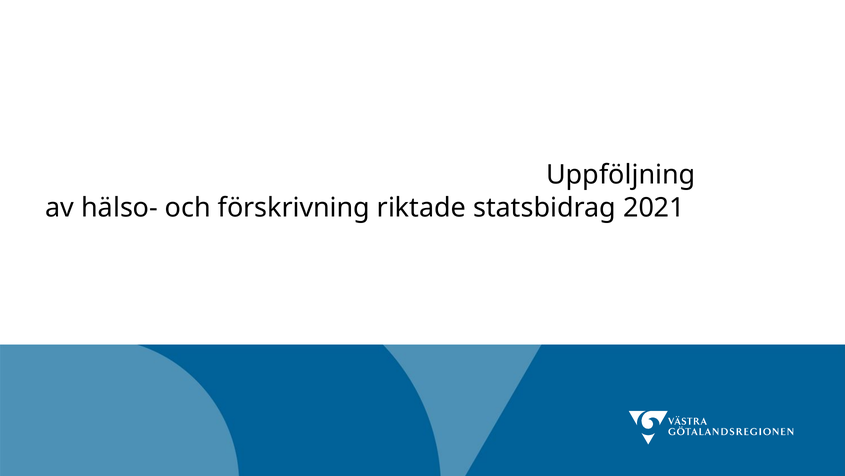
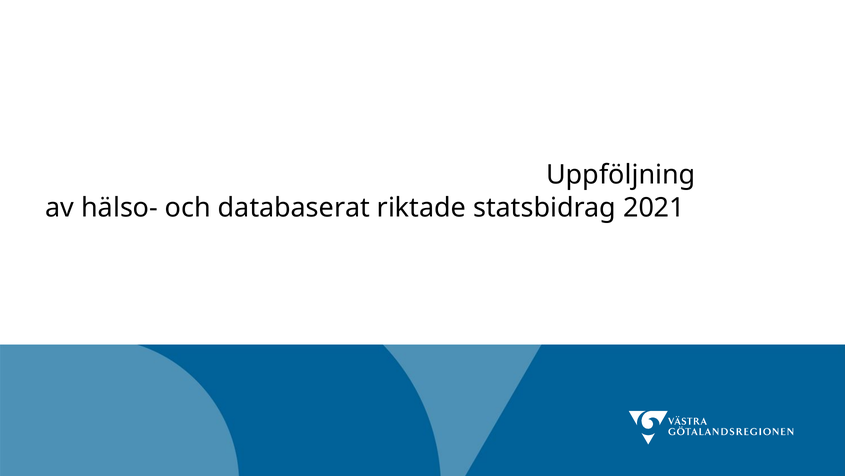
förskrivning: förskrivning -> databaserat
